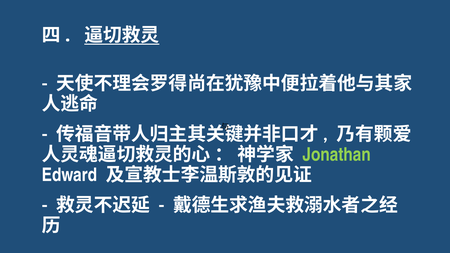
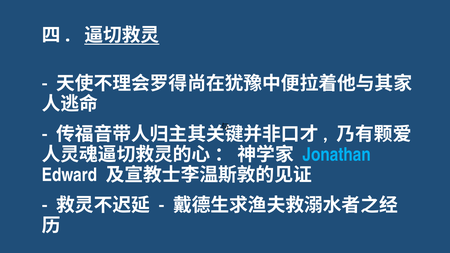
Jonathan colour: light green -> light blue
